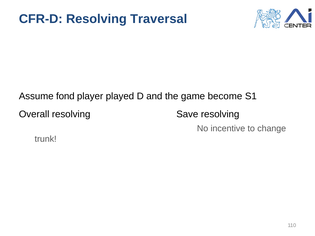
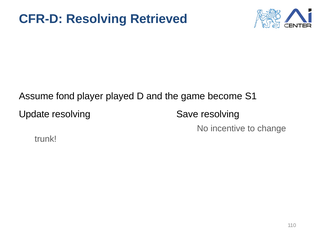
Traversal: Traversal -> Retrieved
Overall: Overall -> Update
